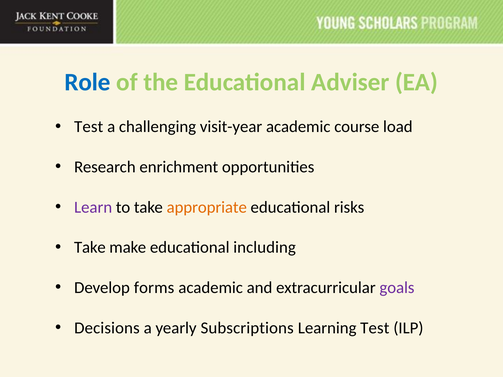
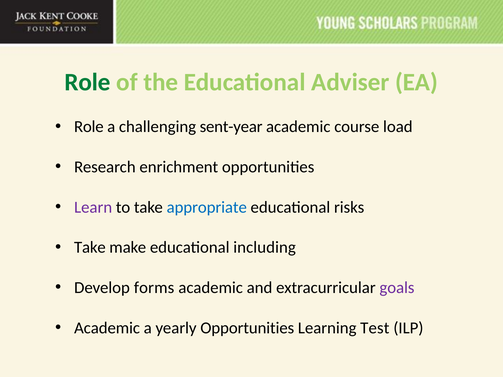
Role at (88, 82) colour: blue -> green
Test at (89, 127): Test -> Role
visit-year: visit-year -> sent-year
appropriate colour: orange -> blue
Decisions at (107, 328): Decisions -> Academic
yearly Subscriptions: Subscriptions -> Opportunities
